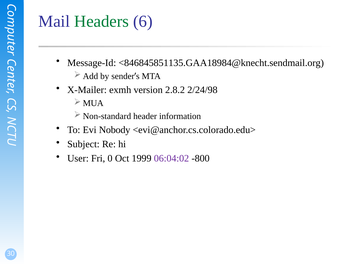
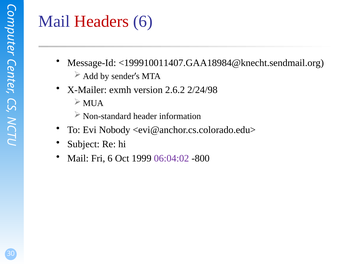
Headers colour: green -> red
<846845851135.GAA18984@knecht.sendmail.org: <846845851135.GAA18984@knecht.sendmail.org -> <199910011407.GAA18984@knecht.sendmail.org
2.8.2: 2.8.2 -> 2.6.2
User at (78, 159): User -> Mail
Fri 0: 0 -> 6
